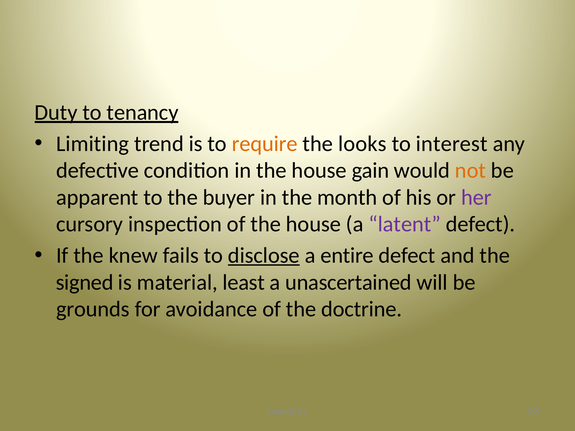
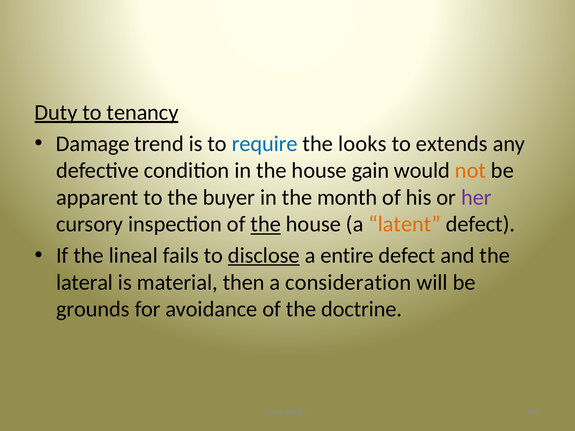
Limiting: Limiting -> Damage
require colour: orange -> blue
interest: interest -> extends
the at (266, 224) underline: none -> present
latent colour: purple -> orange
knew: knew -> lineal
signed: signed -> lateral
least: least -> then
unascertained: unascertained -> consideration
